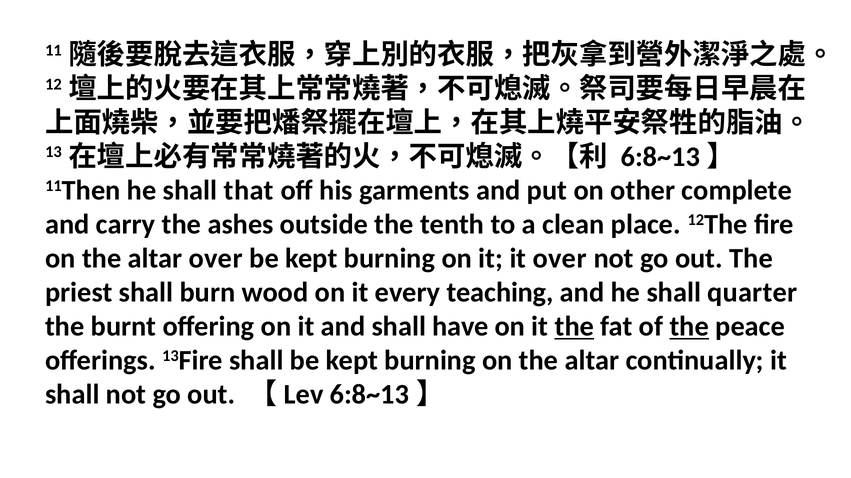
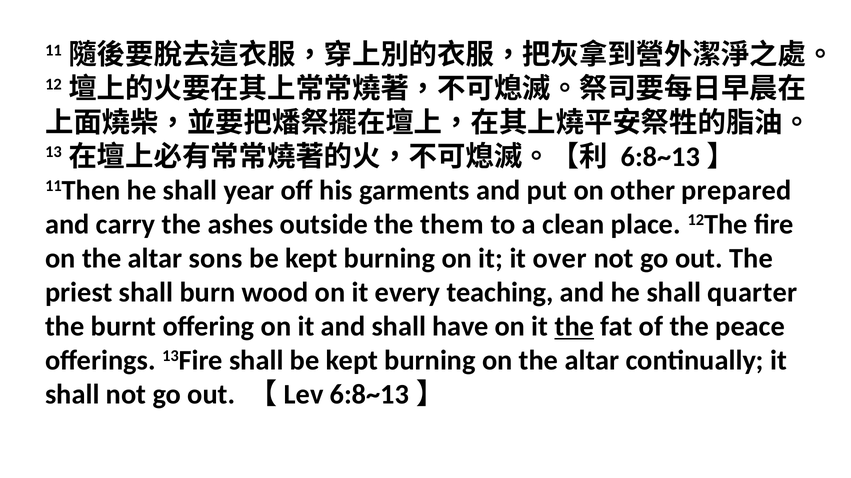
that: that -> year
complete: complete -> prepared
tenth: tenth -> them
altar over: over -> sons
the at (689, 327) underline: present -> none
